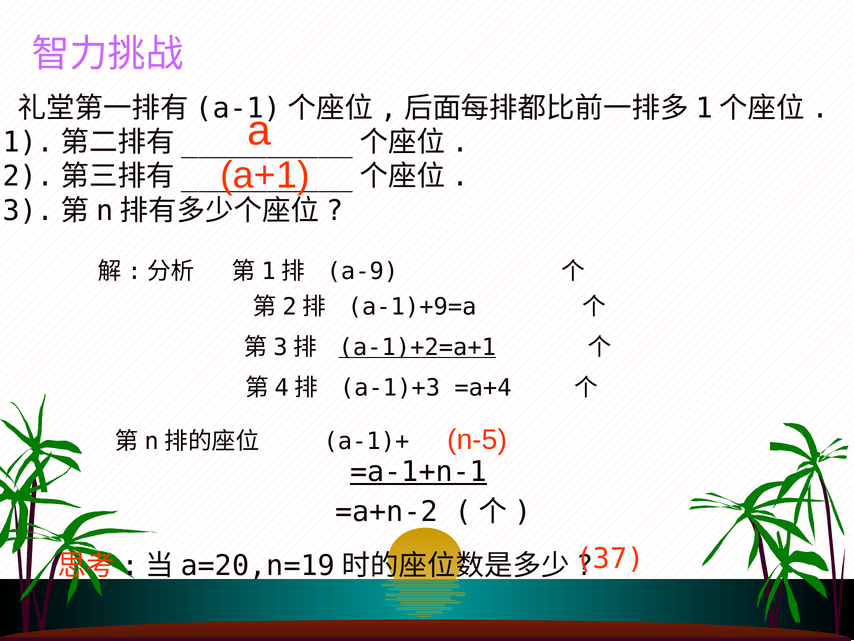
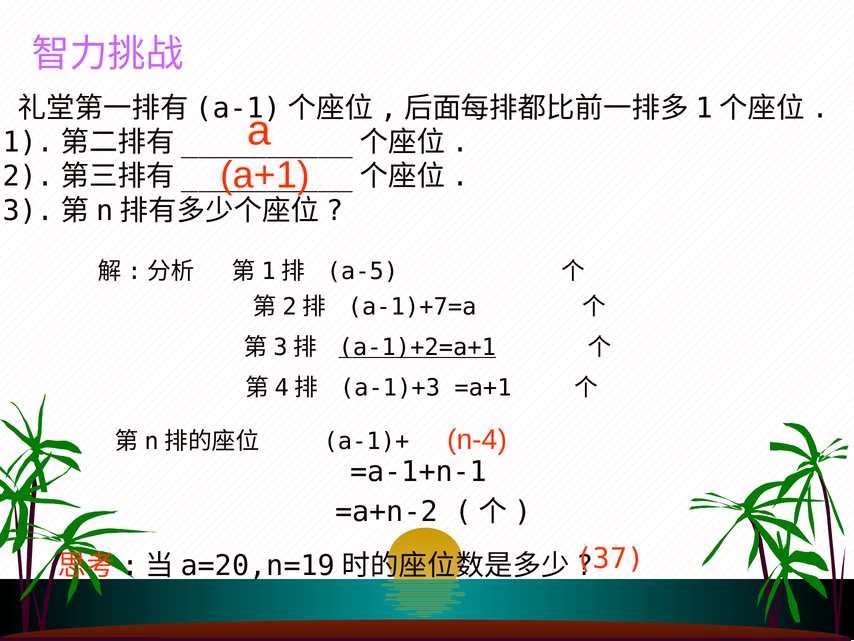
a-9: a-9 -> a-5
a-1)+9=a: a-1)+9=a -> a-1)+7=a
=a+4: =a+4 -> =a+1
n-5: n-5 -> n-4
=a-1+n-1 underline: present -> none
